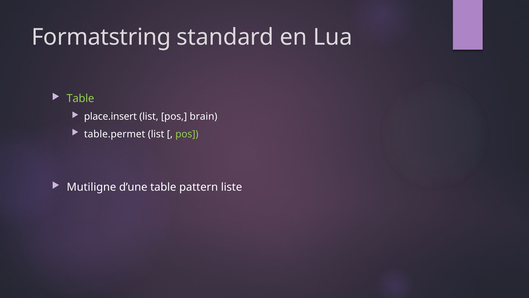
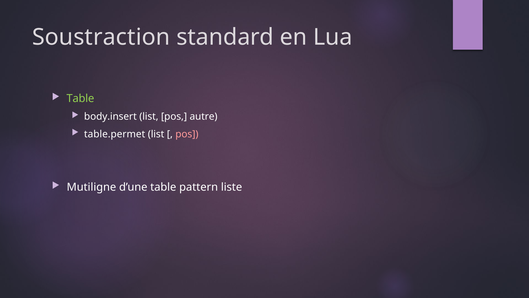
Formatstring: Formatstring -> Soustraction
place.insert: place.insert -> body.insert
brain: brain -> autre
pos at (187, 134) colour: light green -> pink
